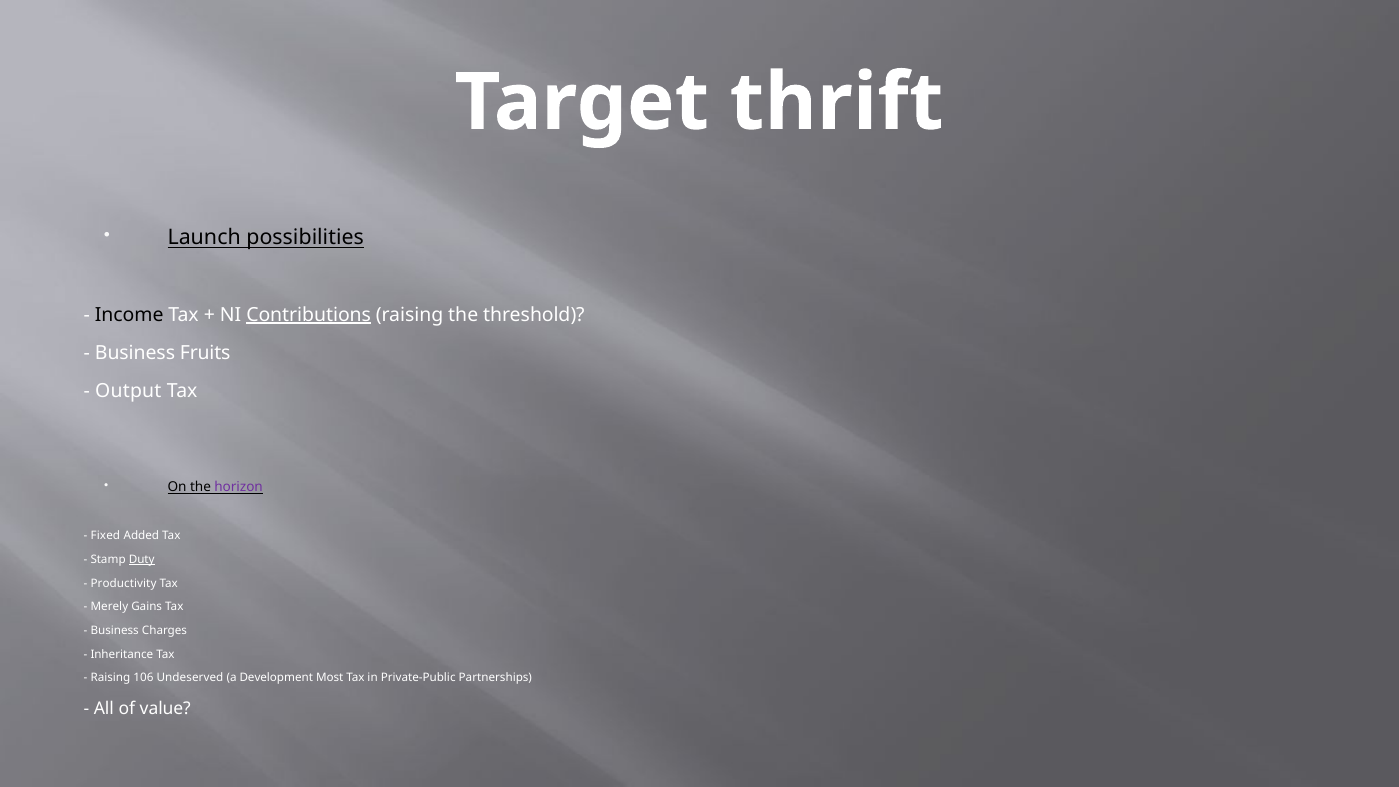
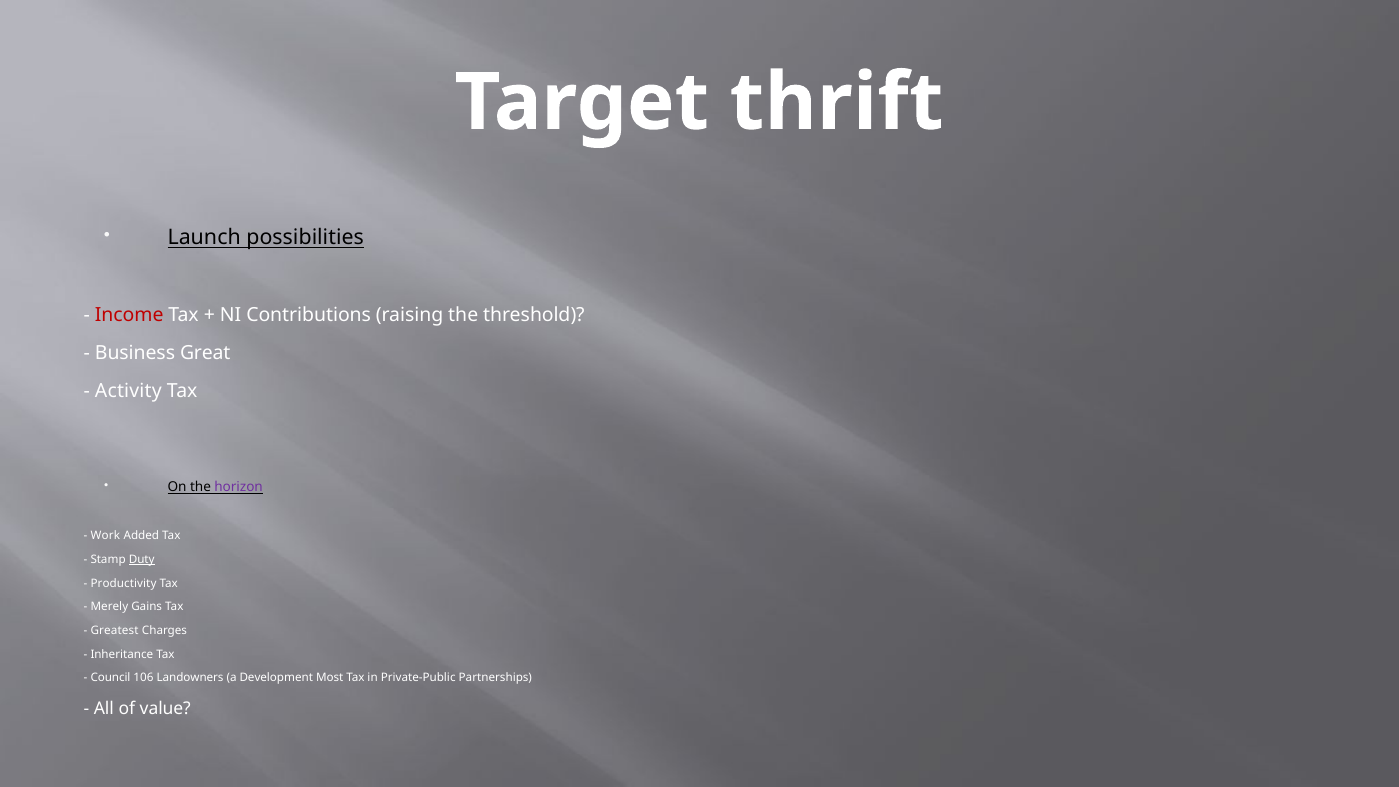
Income colour: black -> red
Contributions underline: present -> none
Fruits: Fruits -> Great
Output: Output -> Activity
Fixed: Fixed -> Work
Business at (115, 630): Business -> Greatest
Raising at (110, 678): Raising -> Council
Undeserved: Undeserved -> Landowners
